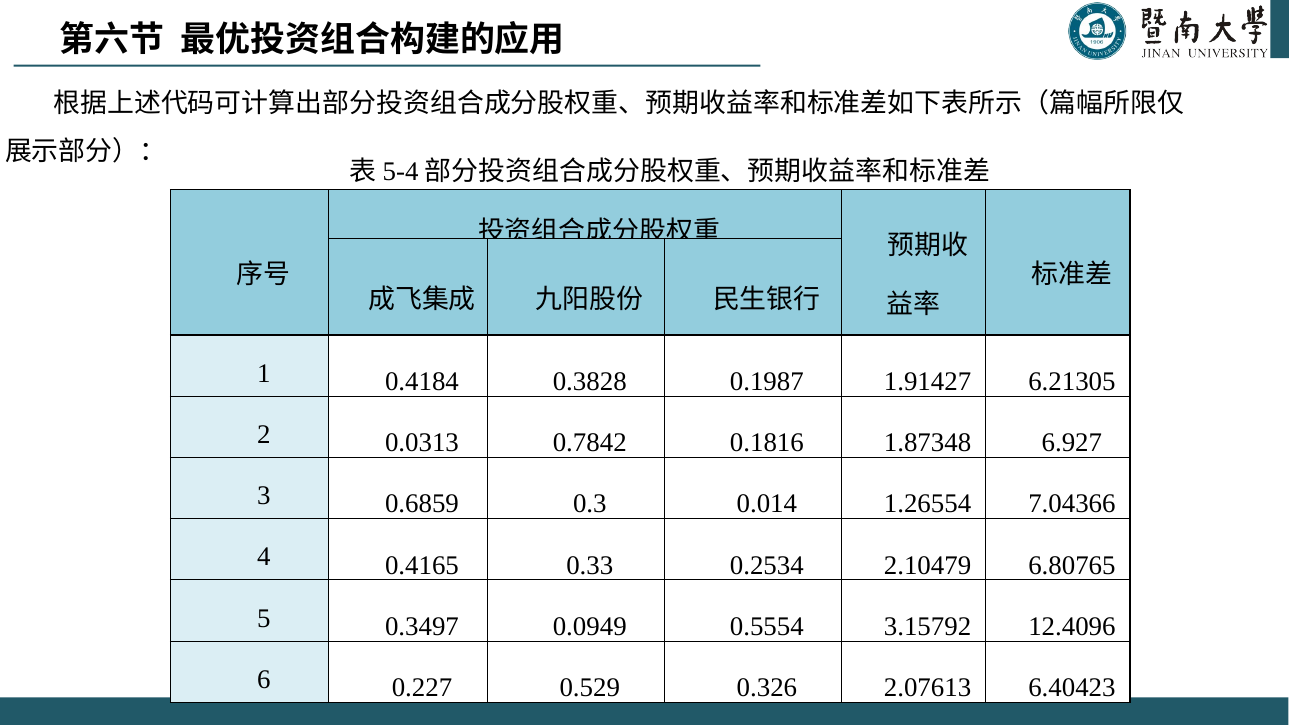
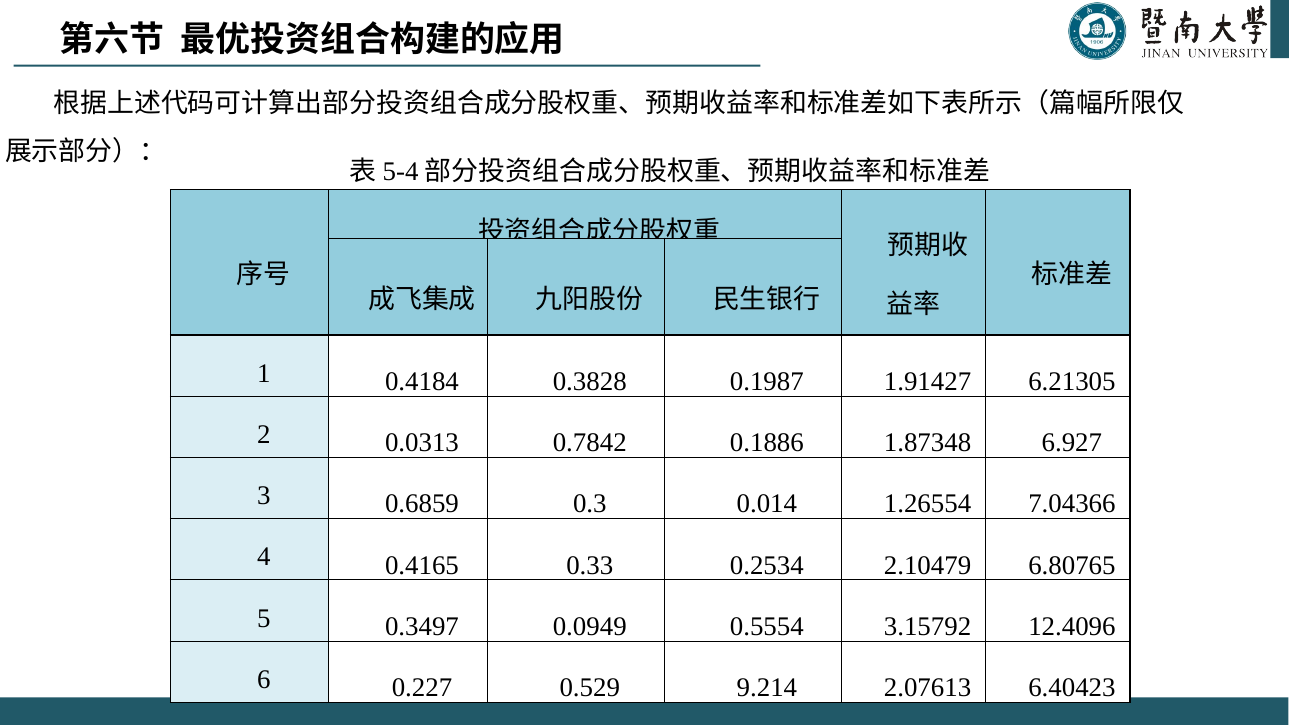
0.1816: 0.1816 -> 0.1886
0.326: 0.326 -> 9.214
